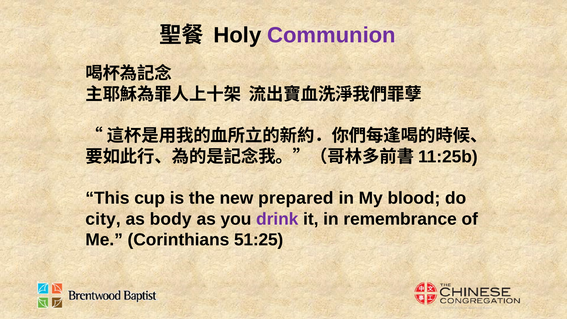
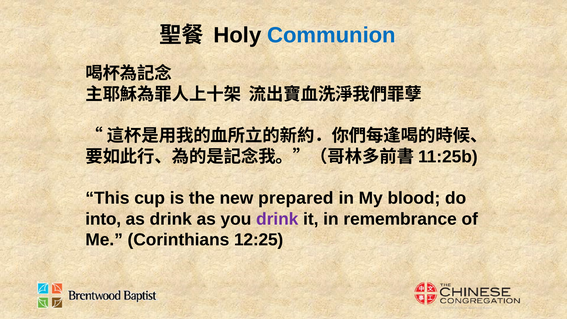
Communion colour: purple -> blue
city: city -> into
as body: body -> drink
51:25: 51:25 -> 12:25
